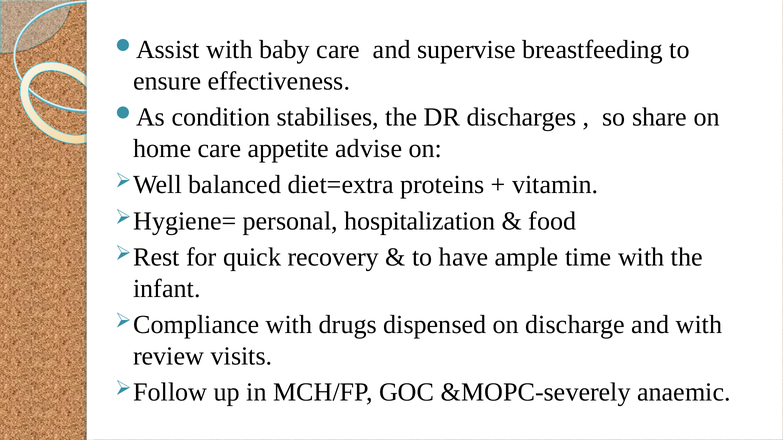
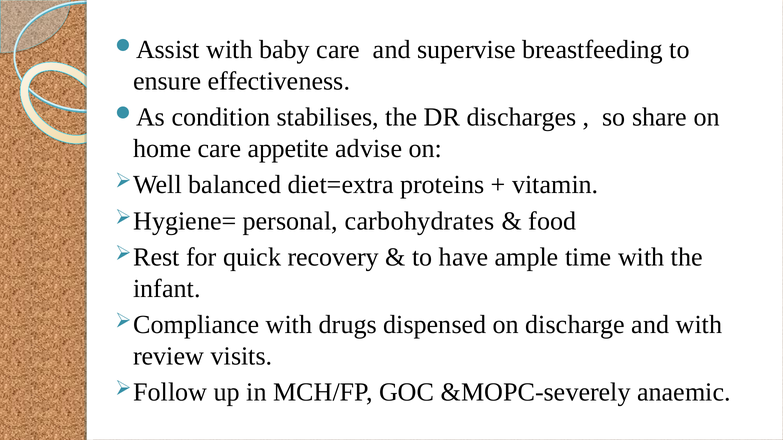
hospitalization: hospitalization -> carbohydrates
